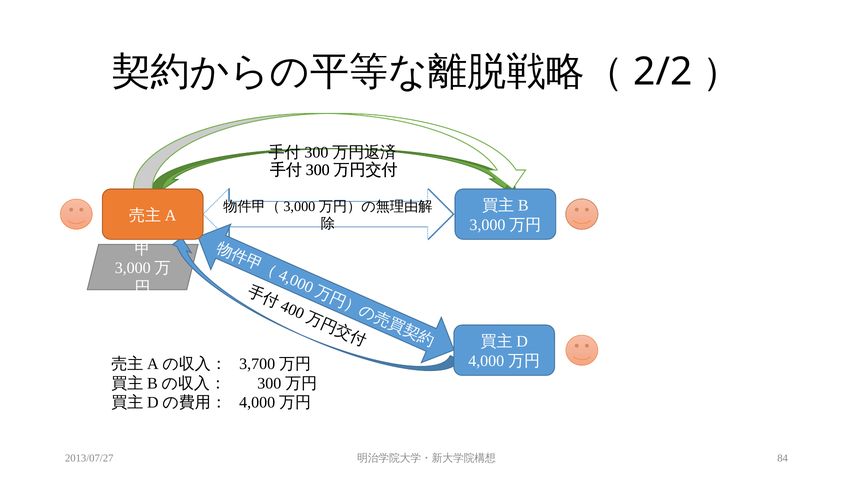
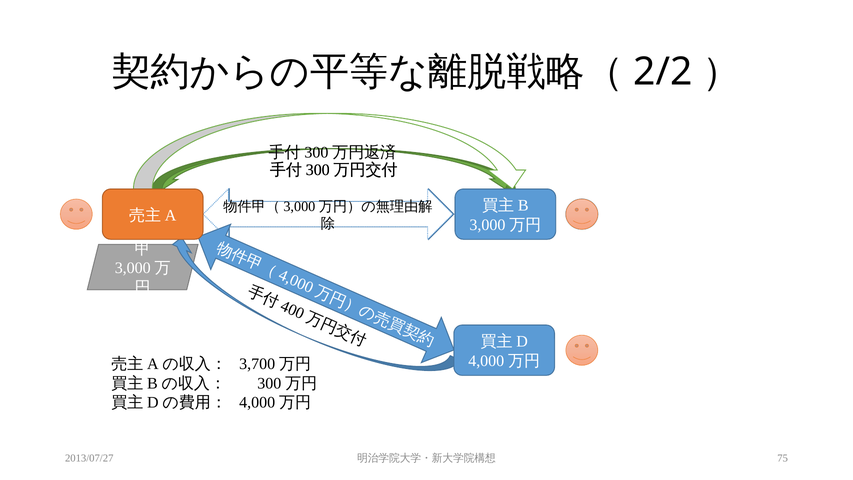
84: 84 -> 75
